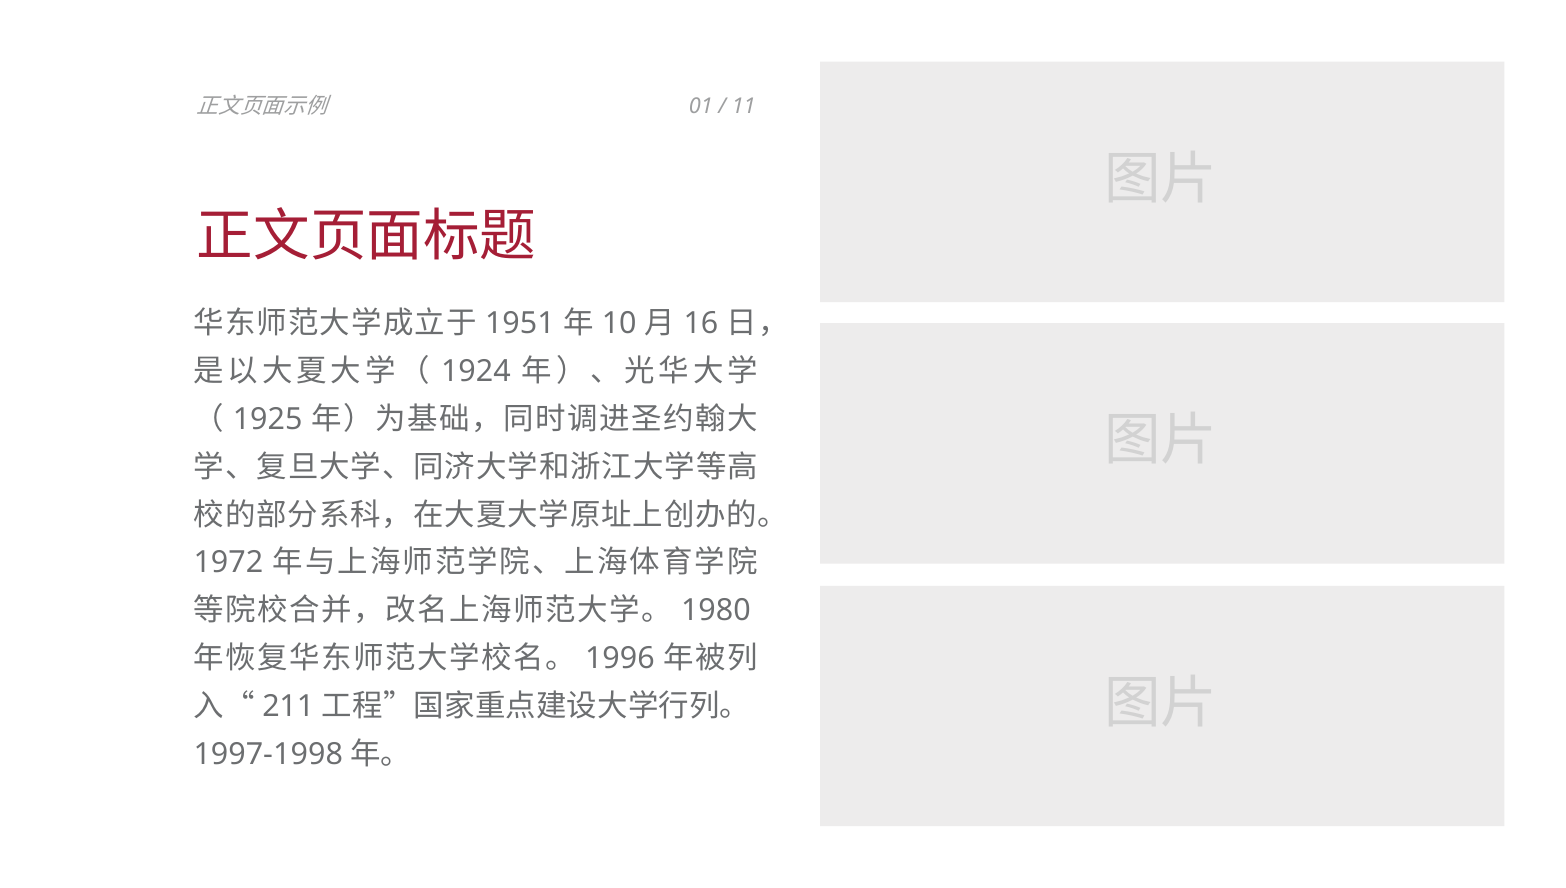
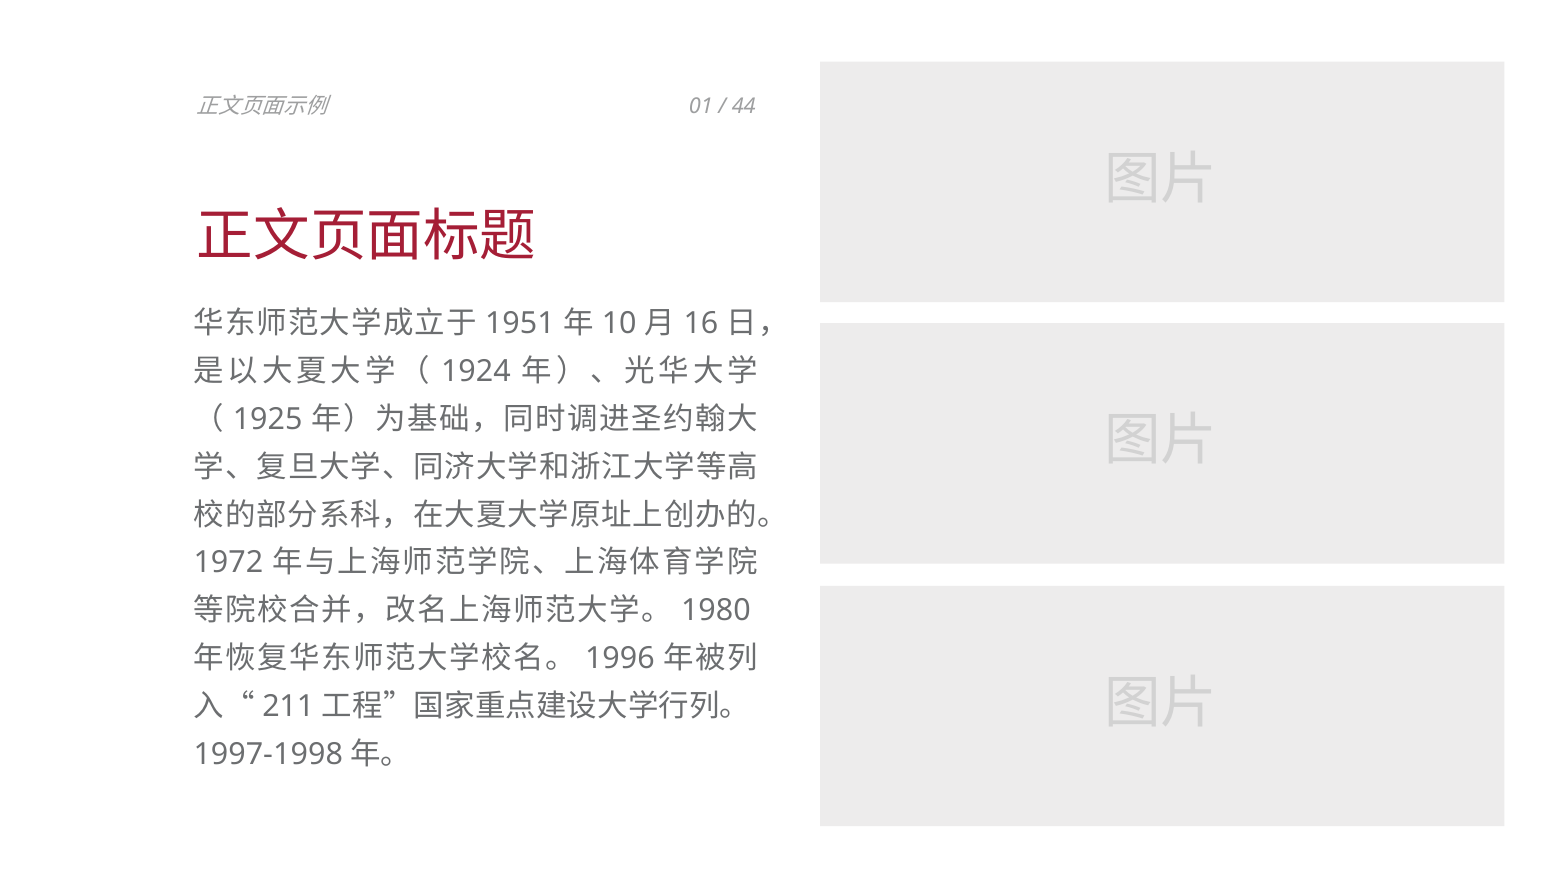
11: 11 -> 44
